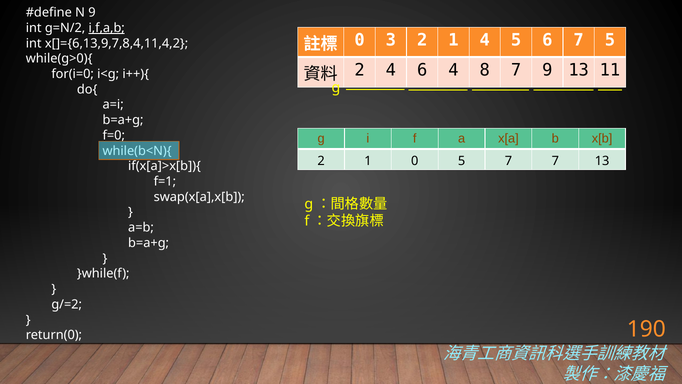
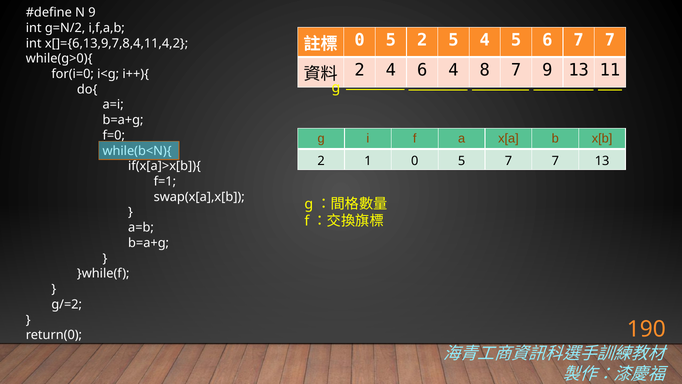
i,f,a,b underline: present -> none
3 at (391, 40): 3 -> 5
1 at (453, 40): 1 -> 5
6 7 5: 5 -> 7
